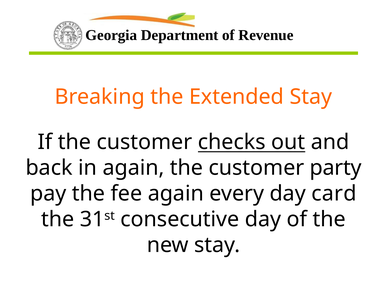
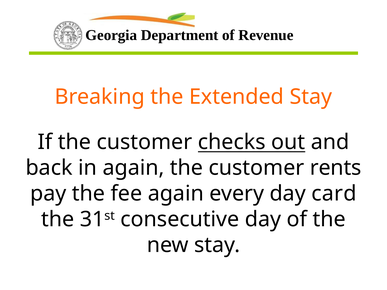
party: party -> rents
